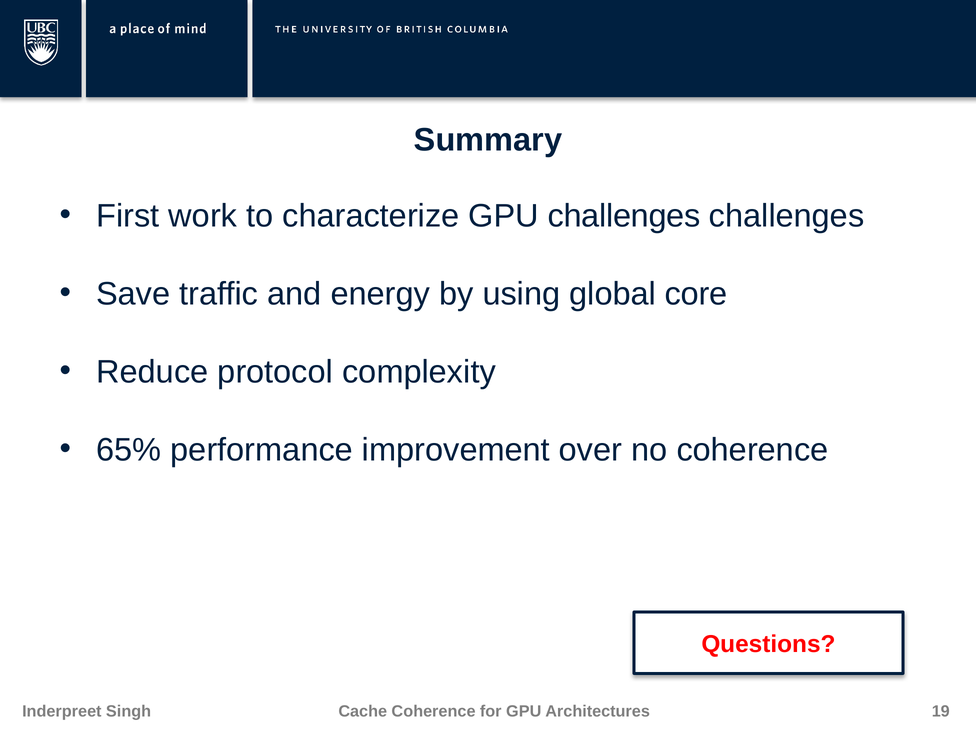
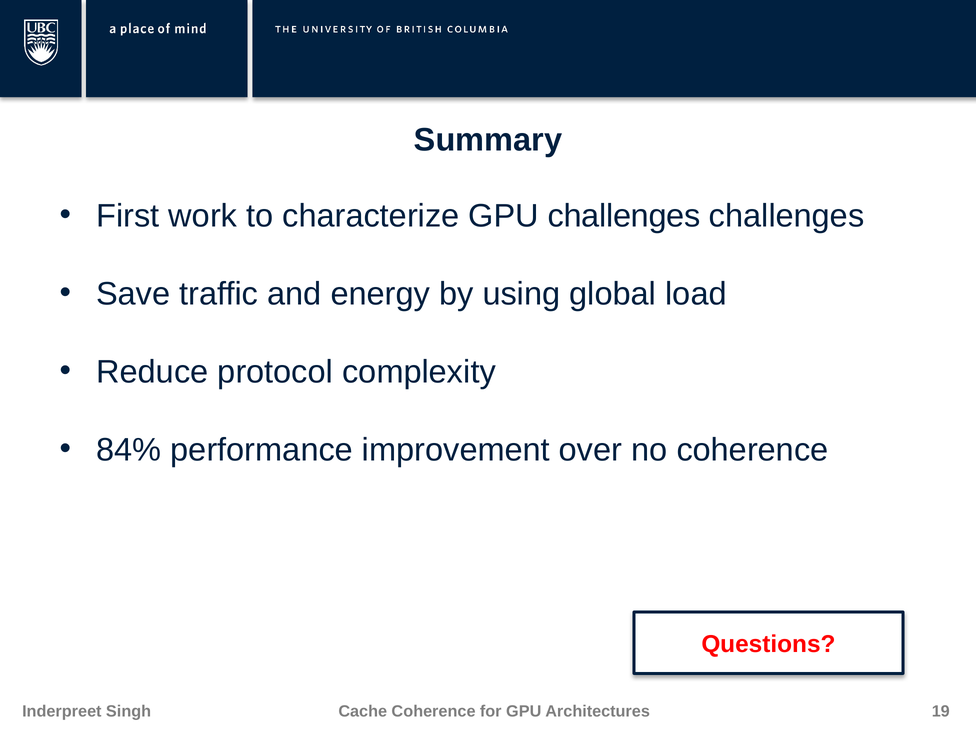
core: core -> load
65%: 65% -> 84%
